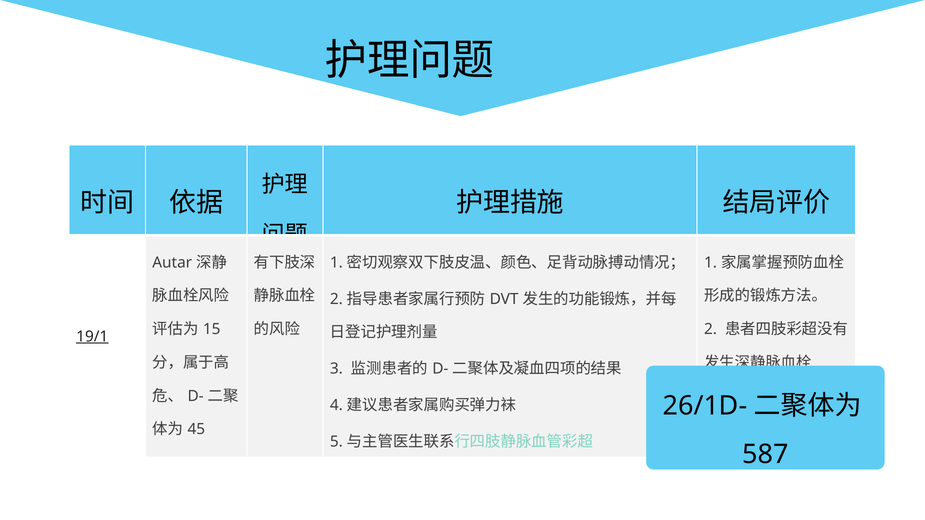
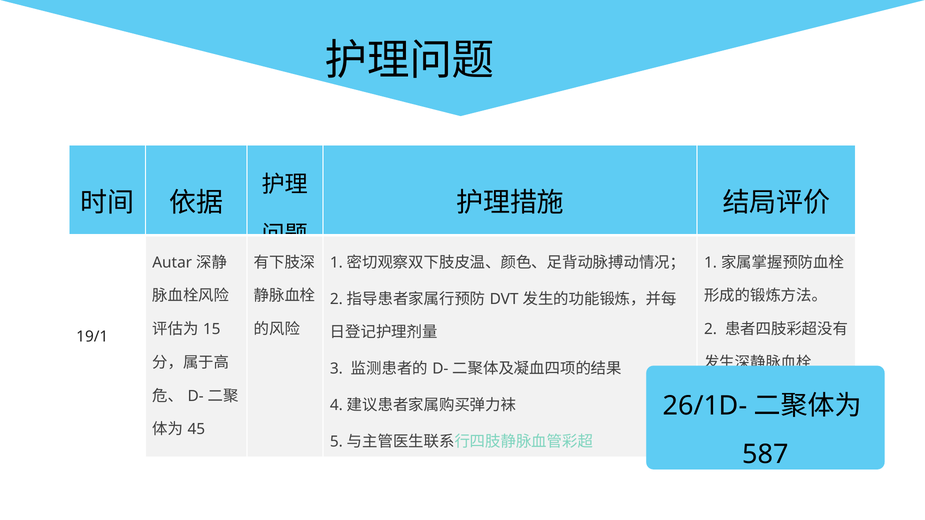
19/1 underline: present -> none
